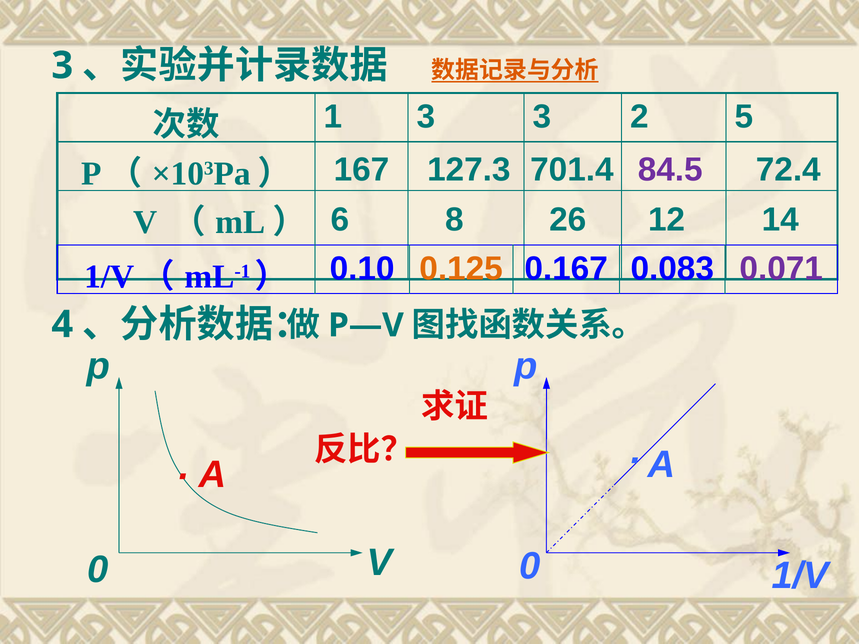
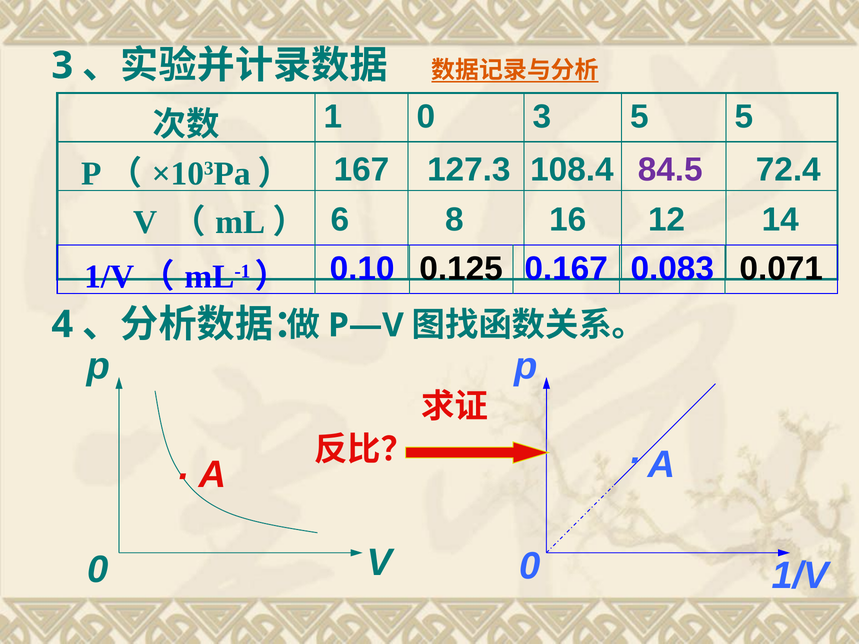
1 3: 3 -> 0
3 2: 2 -> 5
701.4: 701.4 -> 108.4
26: 26 -> 16
0.125 colour: orange -> black
0.071 colour: purple -> black
